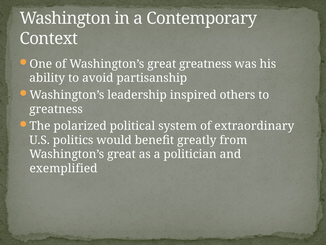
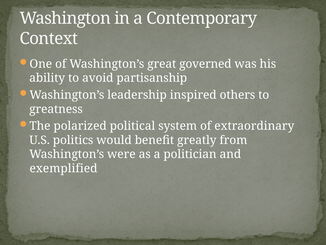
great greatness: greatness -> governed
great at (121, 154): great -> were
